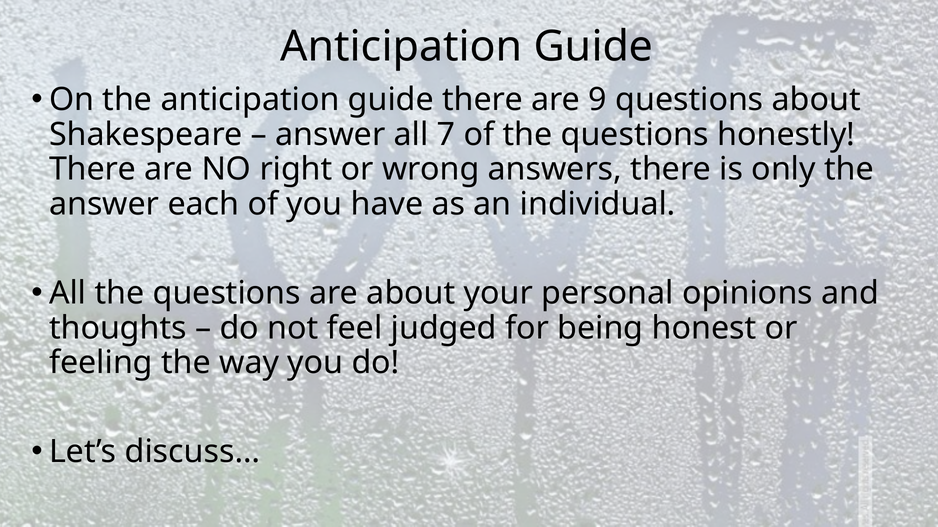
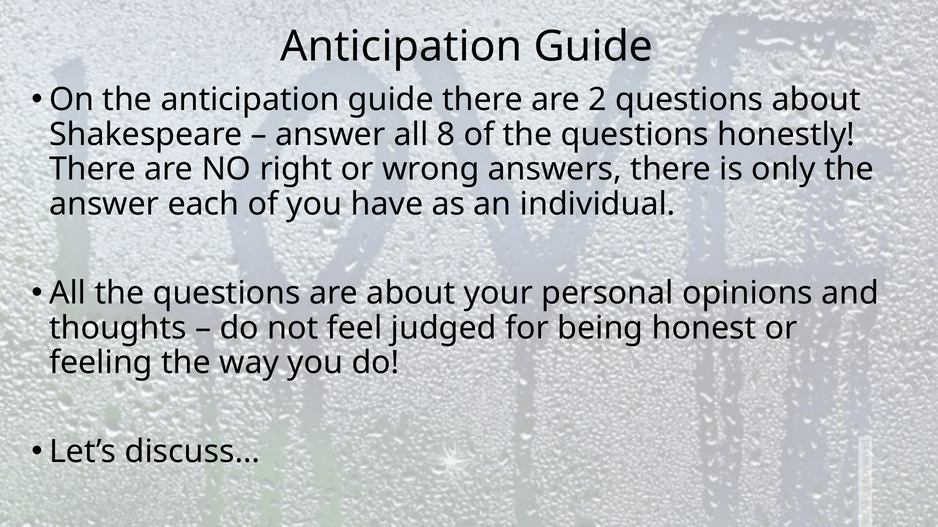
9: 9 -> 2
7: 7 -> 8
